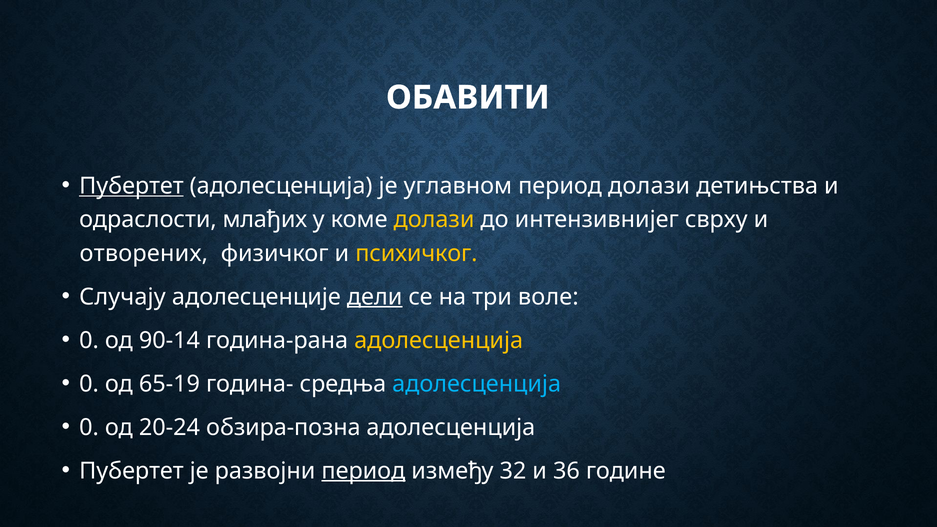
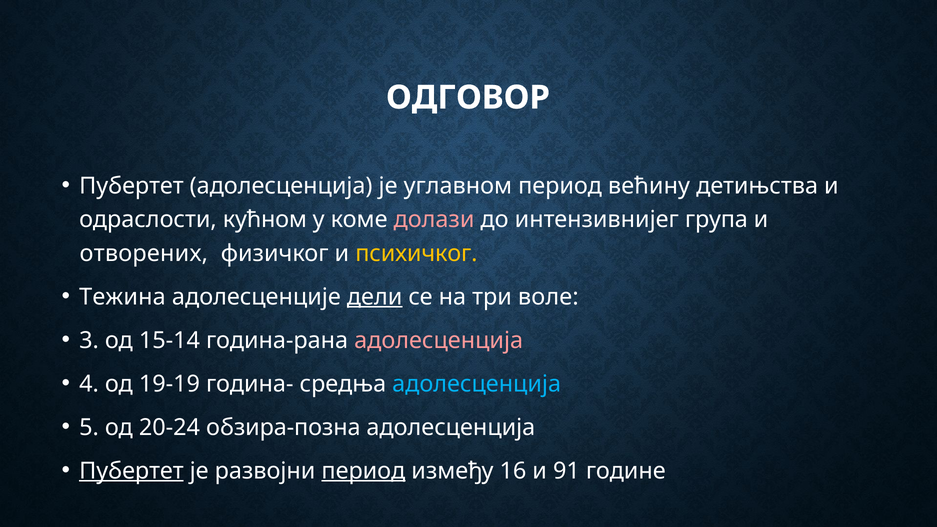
ОБАВИТИ: ОБАВИТИ -> ОДГОВОР
Пубертет at (131, 186) underline: present -> none
период долази: долази -> већину
млађих: млађих -> кућном
долази at (434, 220) colour: yellow -> pink
сврху: сврху -> група
Случају: Случају -> Тежина
0 at (89, 340): 0 -> 3
90-14: 90-14 -> 15-14
адолесценција at (439, 340) colour: yellow -> pink
0 at (89, 384): 0 -> 4
65-19: 65-19 -> 19-19
0 at (89, 427): 0 -> 5
Пубертет at (131, 471) underline: none -> present
32: 32 -> 16
36: 36 -> 91
